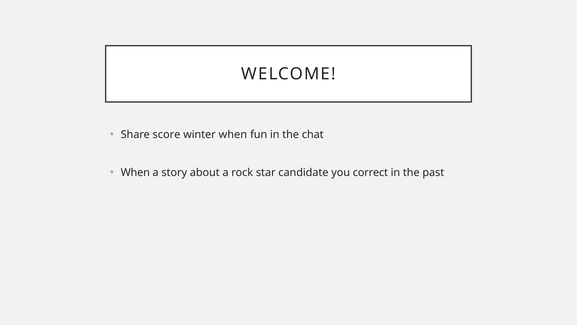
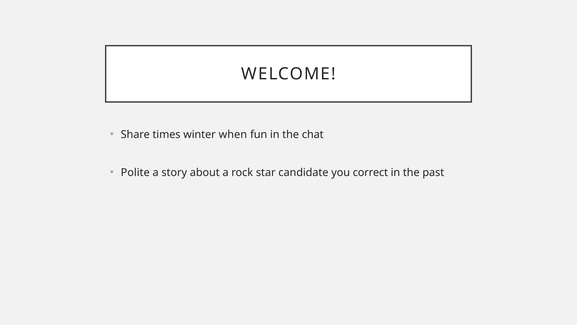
score: score -> times
When at (135, 172): When -> Polite
